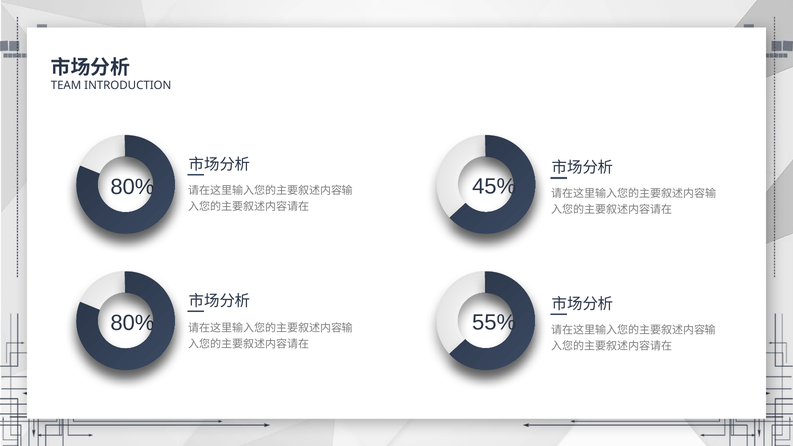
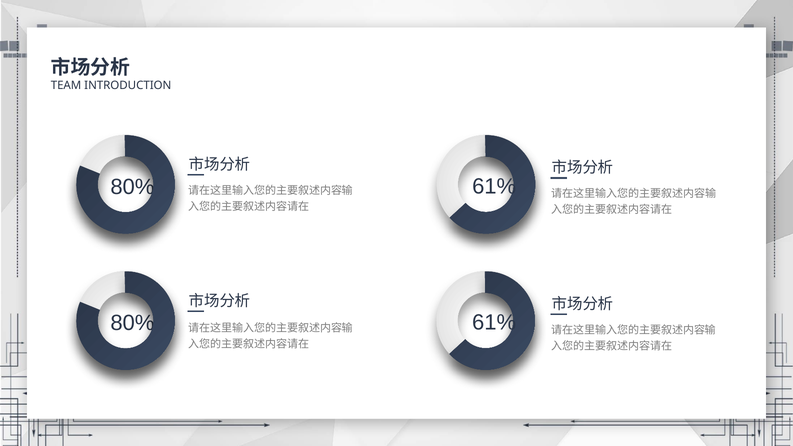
45% at (494, 186): 45% -> 61%
55% at (494, 323): 55% -> 61%
